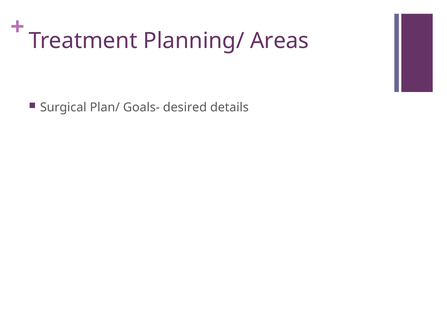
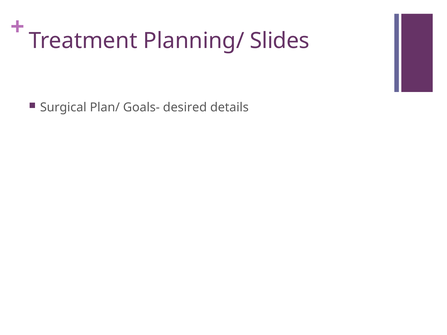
Areas: Areas -> Slides
